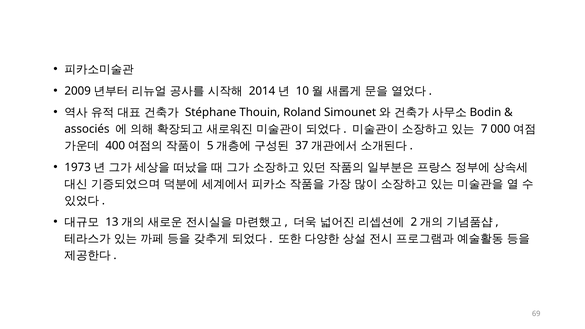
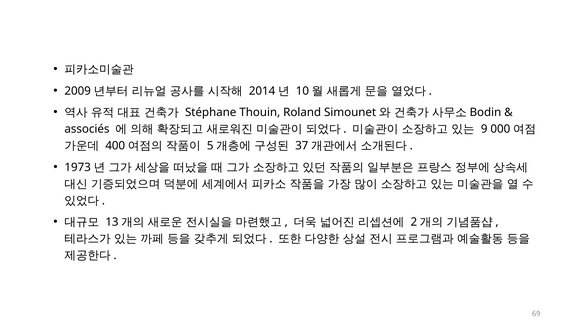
7: 7 -> 9
